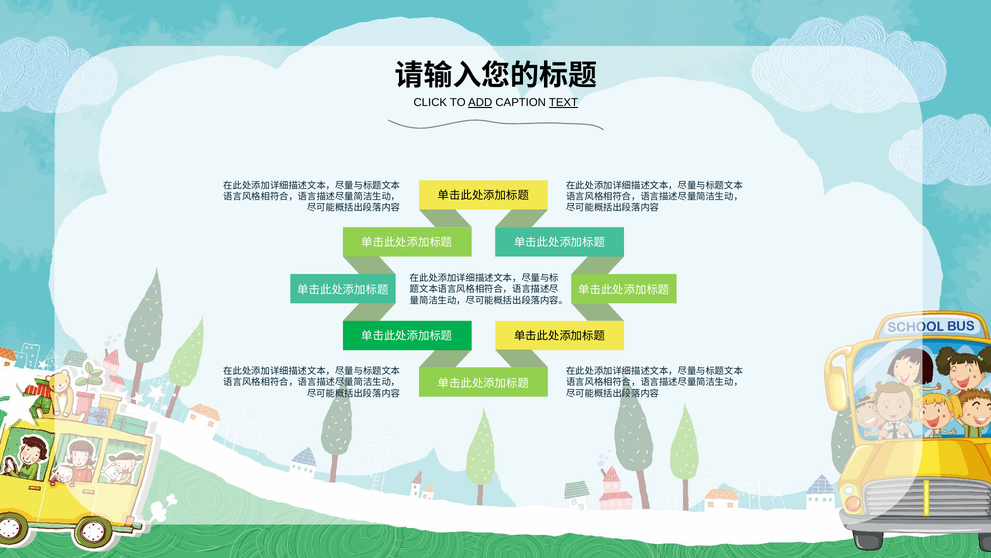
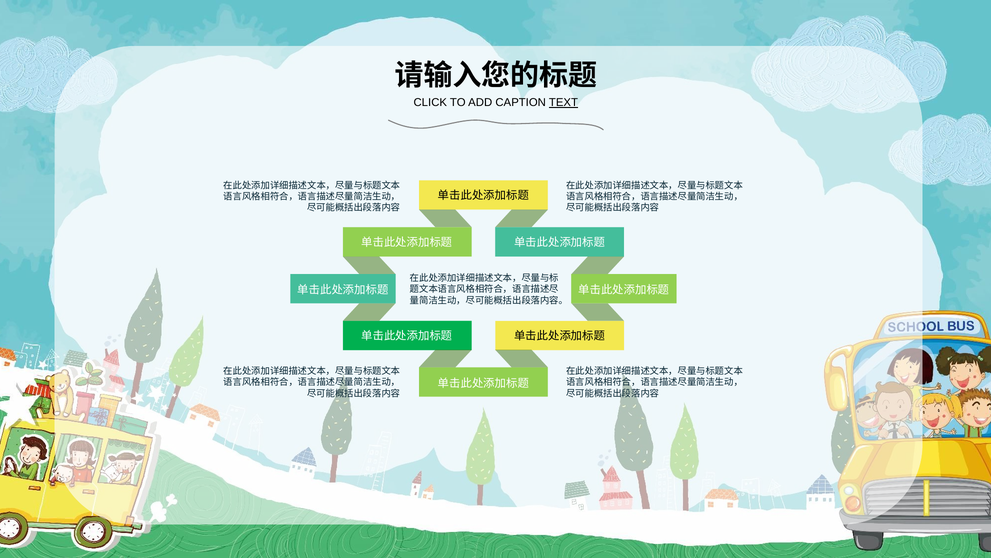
ADD underline: present -> none
